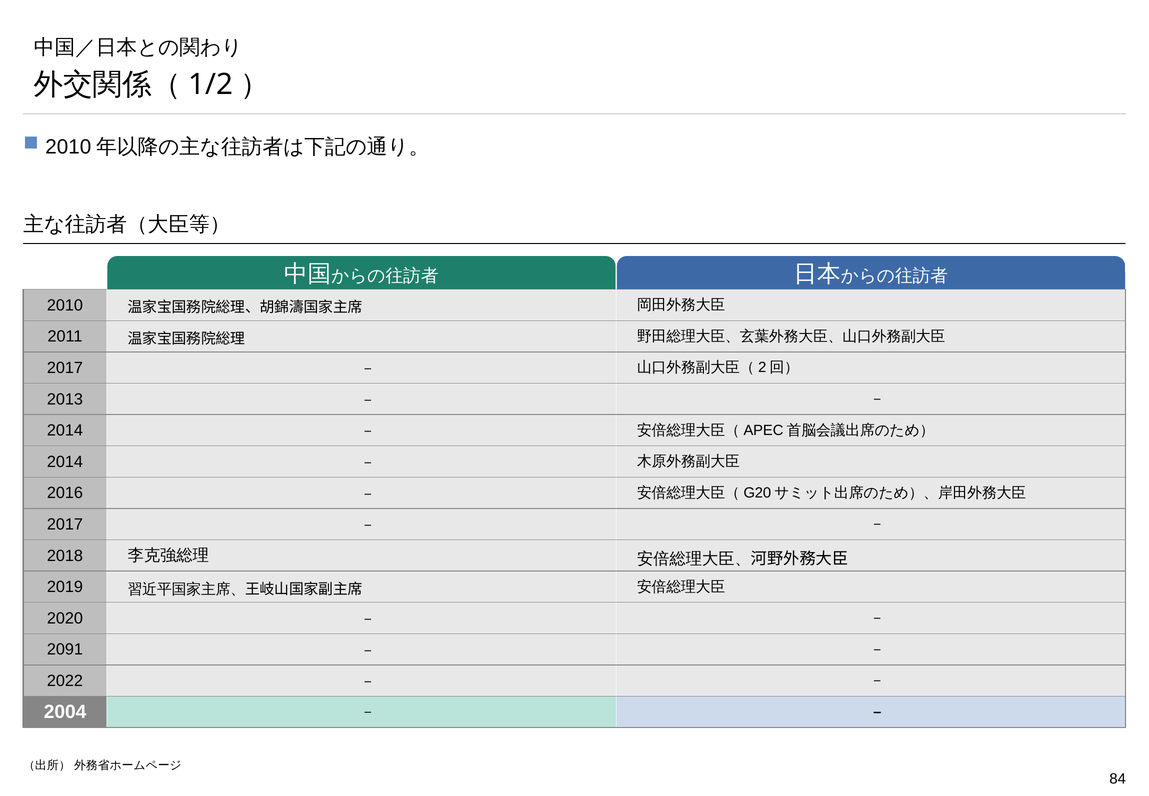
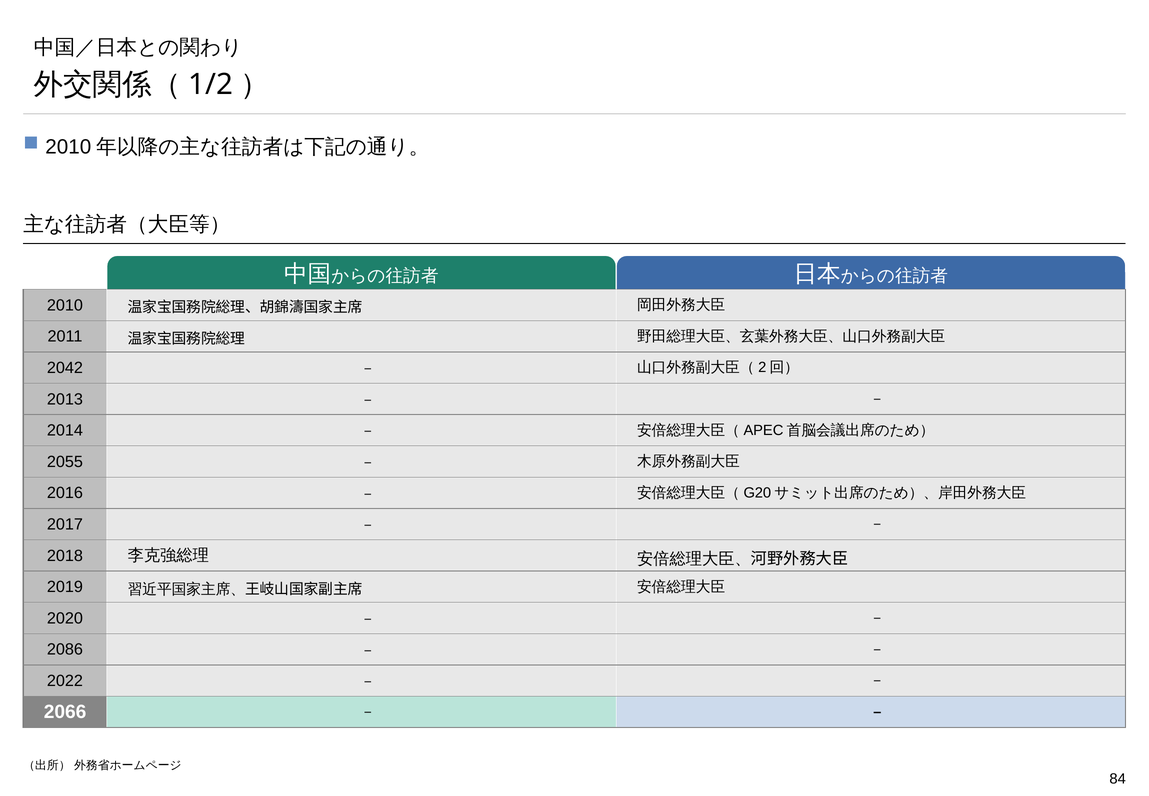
2017 at (65, 368): 2017 -> 2042
2014 at (65, 461): 2014 -> 2055
2091: 2091 -> 2086
2004: 2004 -> 2066
